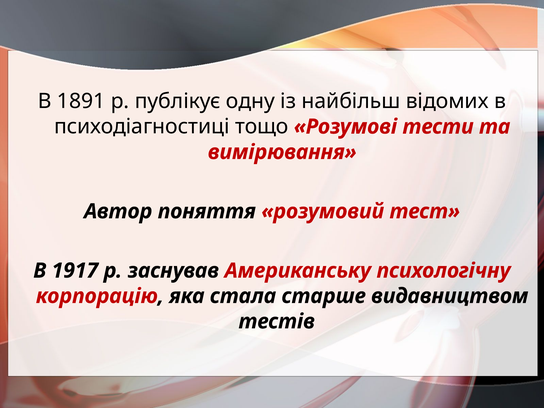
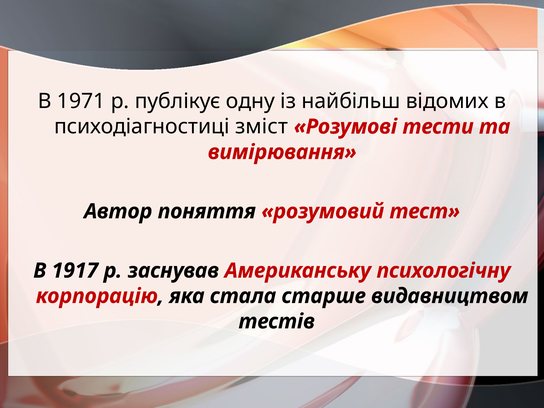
1891: 1891 -> 1971
тощо: тощо -> зміст
